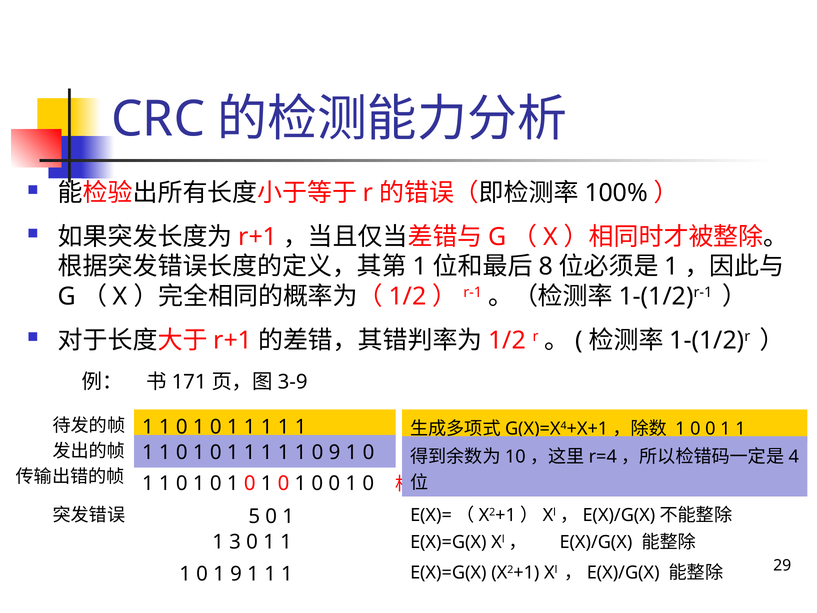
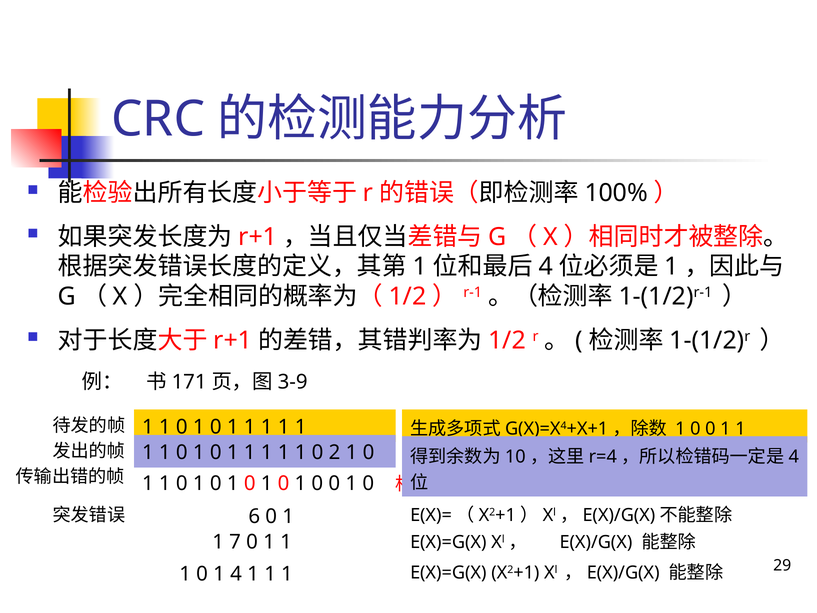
8 at (546, 267): 8 -> 4
0 9: 9 -> 2
5: 5 -> 6
3: 3 -> 7
1 9: 9 -> 4
